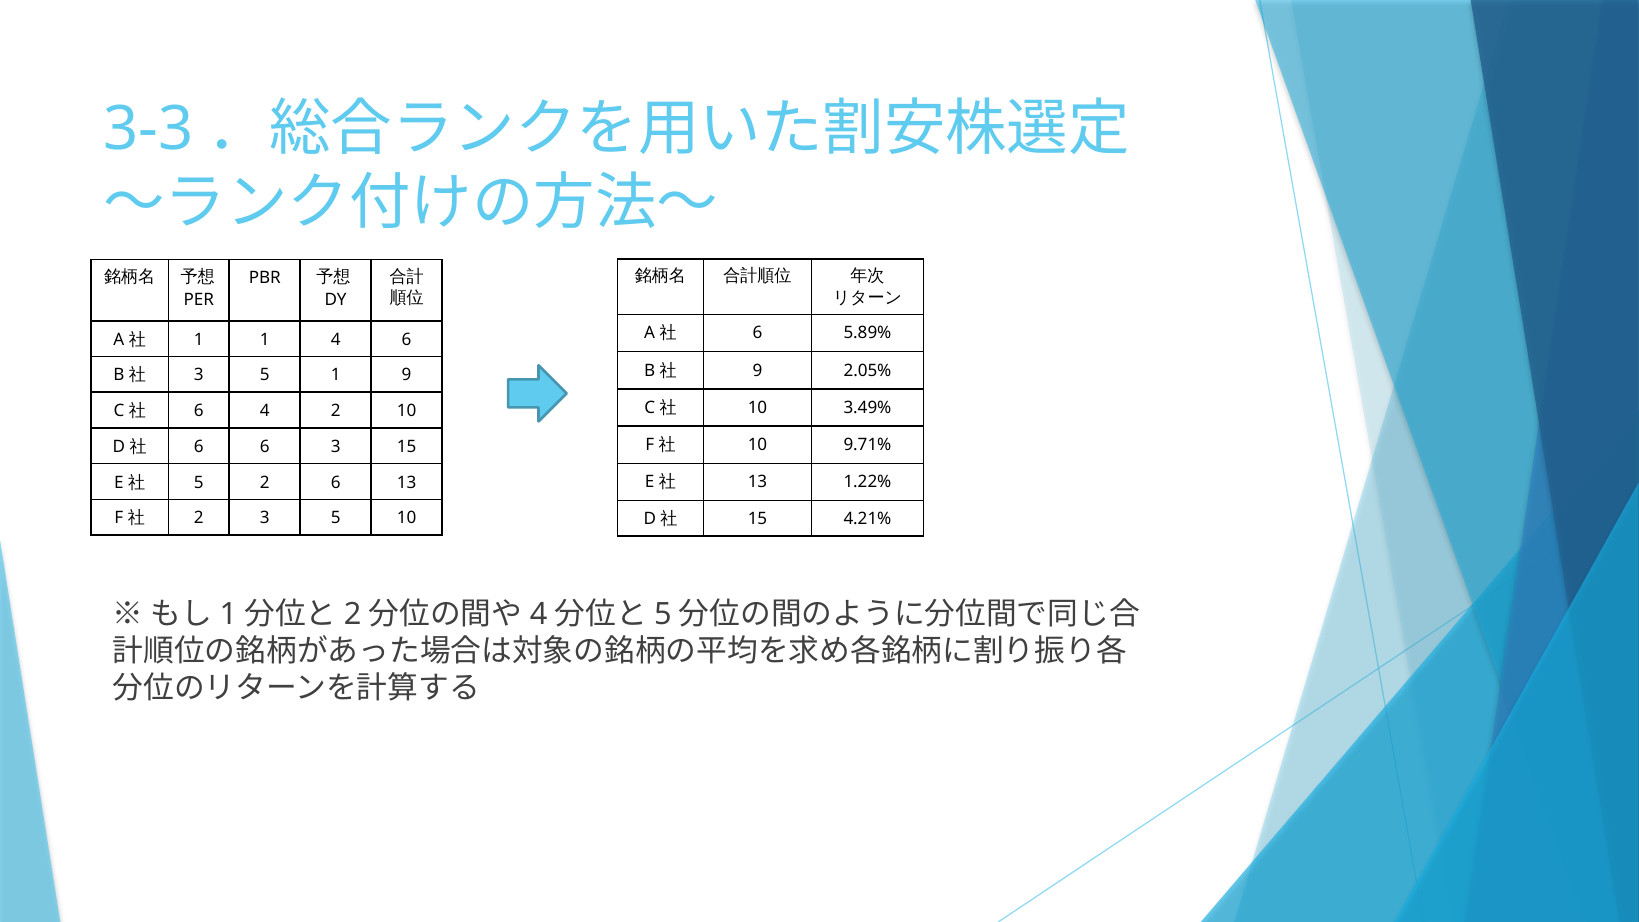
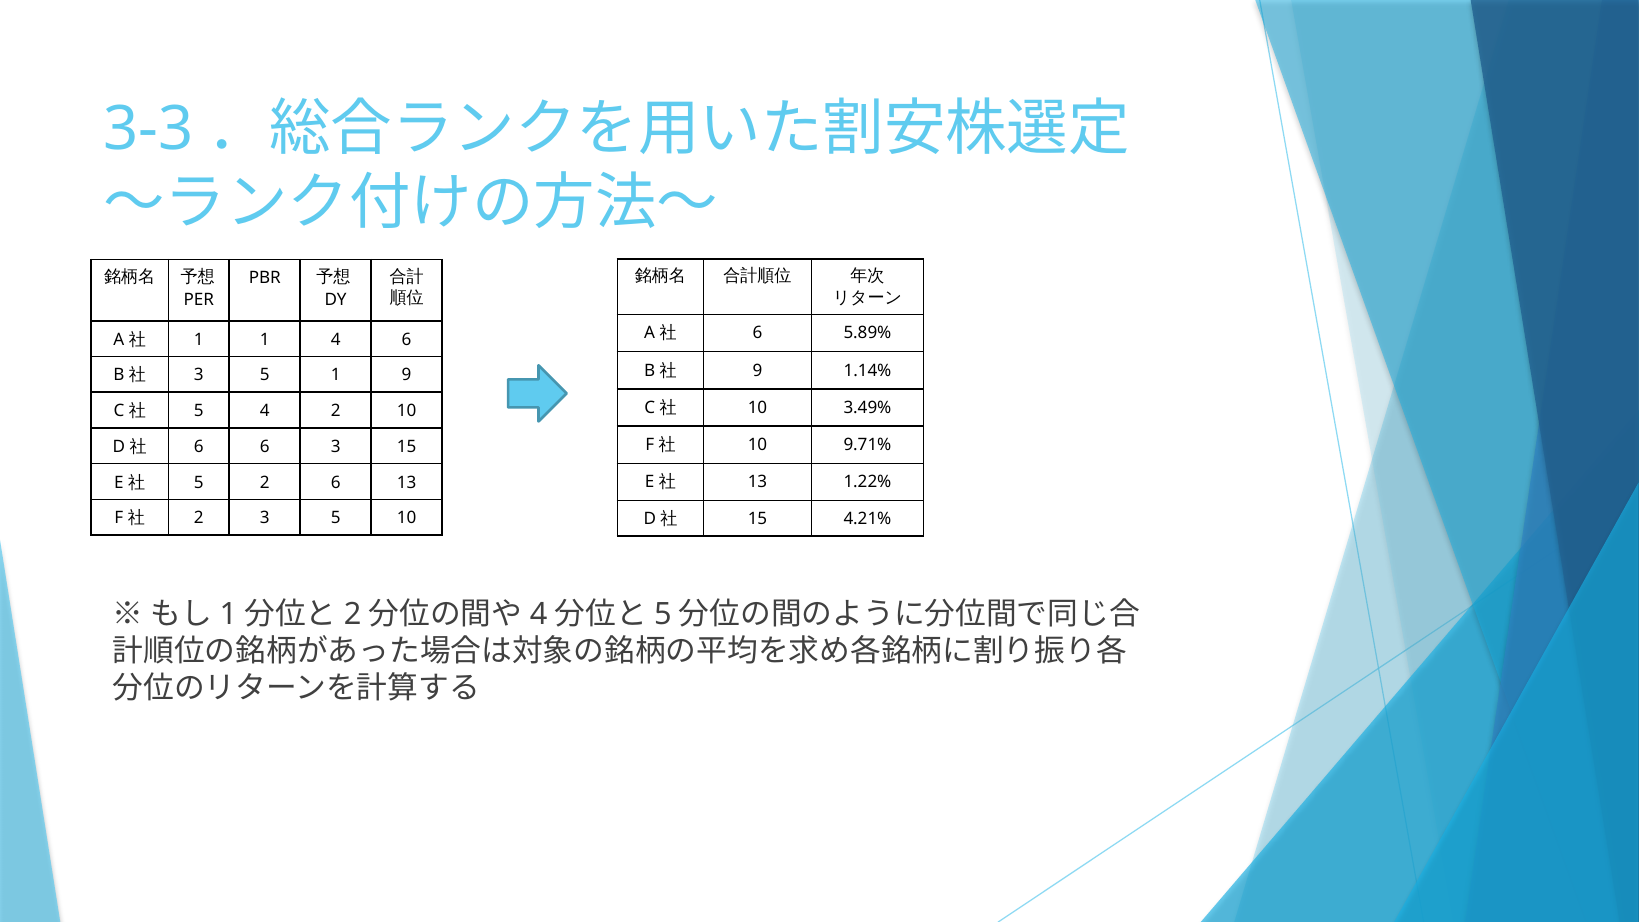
2.05%: 2.05% -> 1.14%
6 at (199, 411): 6 -> 5
